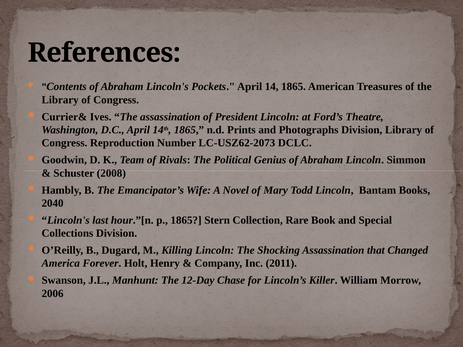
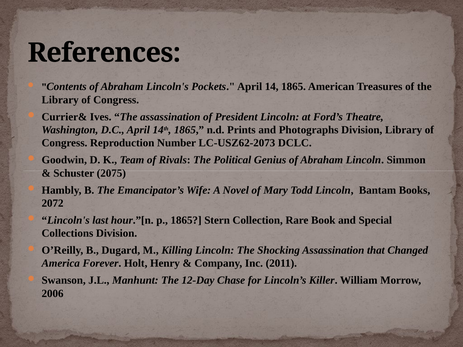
2008: 2008 -> 2075
2040: 2040 -> 2072
